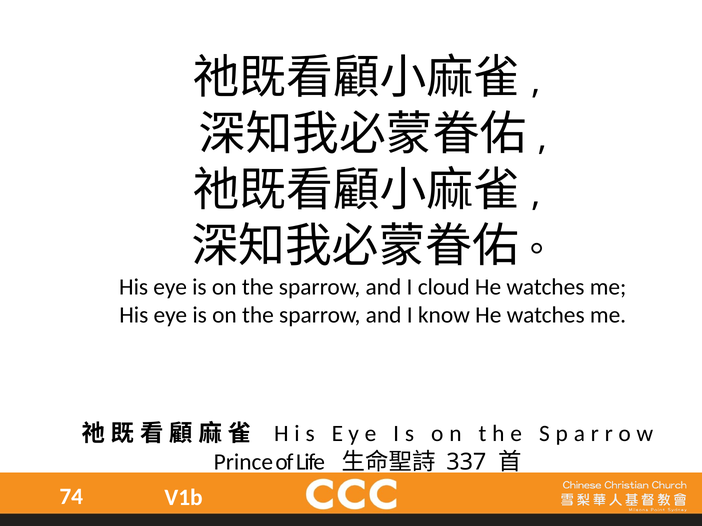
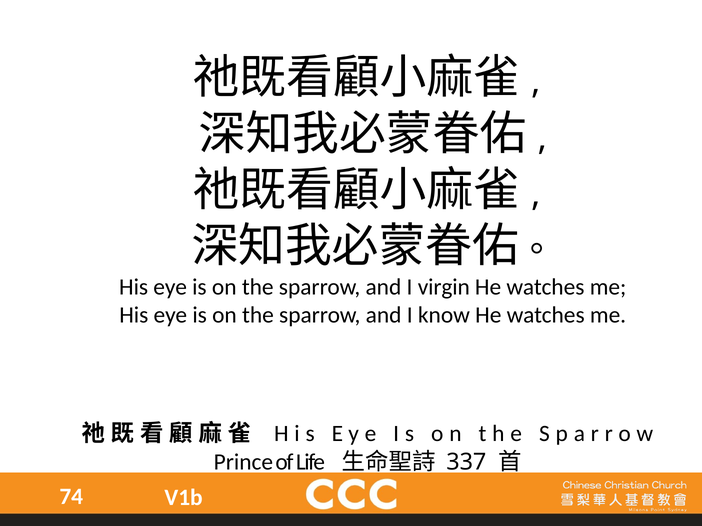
cloud: cloud -> virgin
